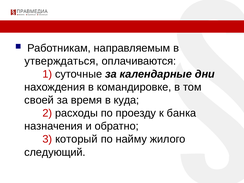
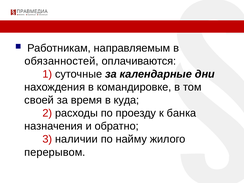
утверждаться: утверждаться -> обязанностей
который: который -> наличии
следующий: следующий -> перерывом
